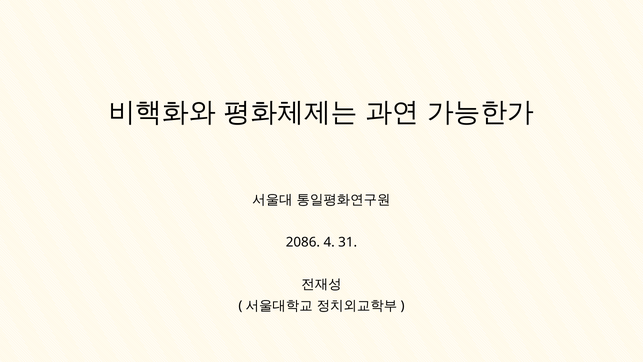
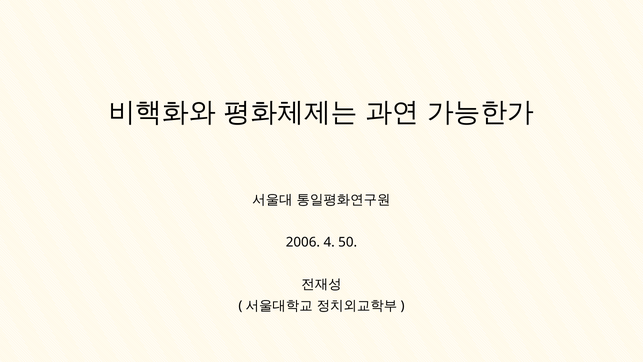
2086: 2086 -> 2006
31: 31 -> 50
